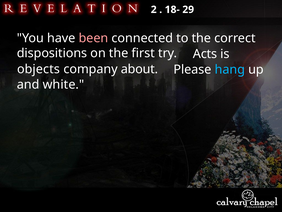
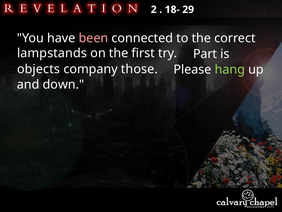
dispositions: dispositions -> lampstands
Acts: Acts -> Part
about: about -> those
hang colour: light blue -> light green
white: white -> down
